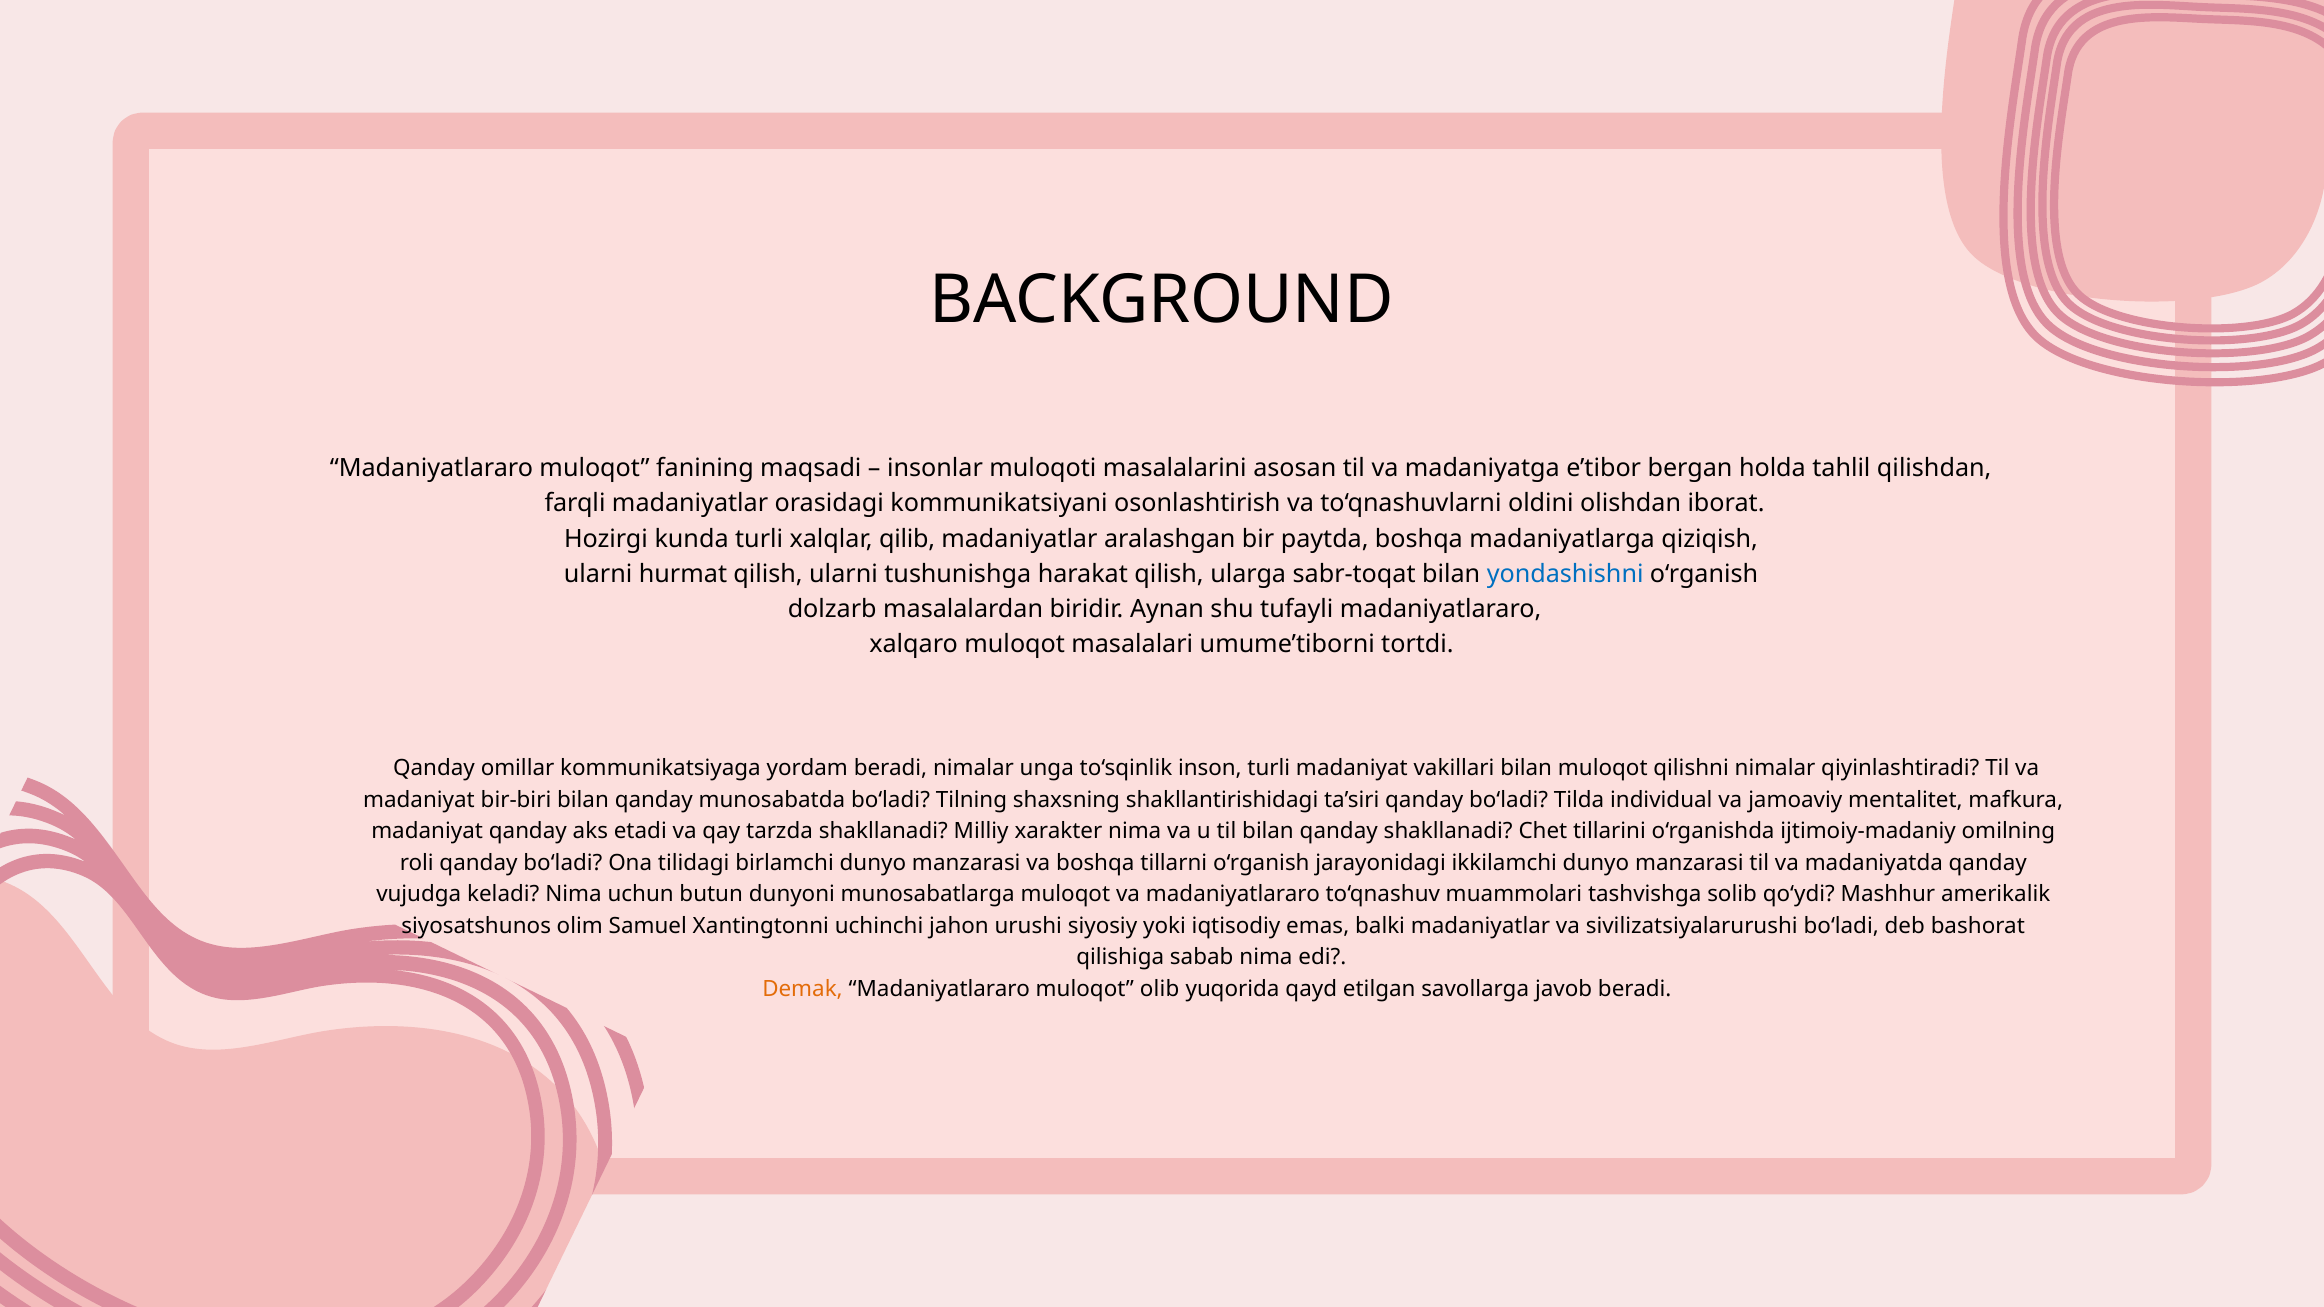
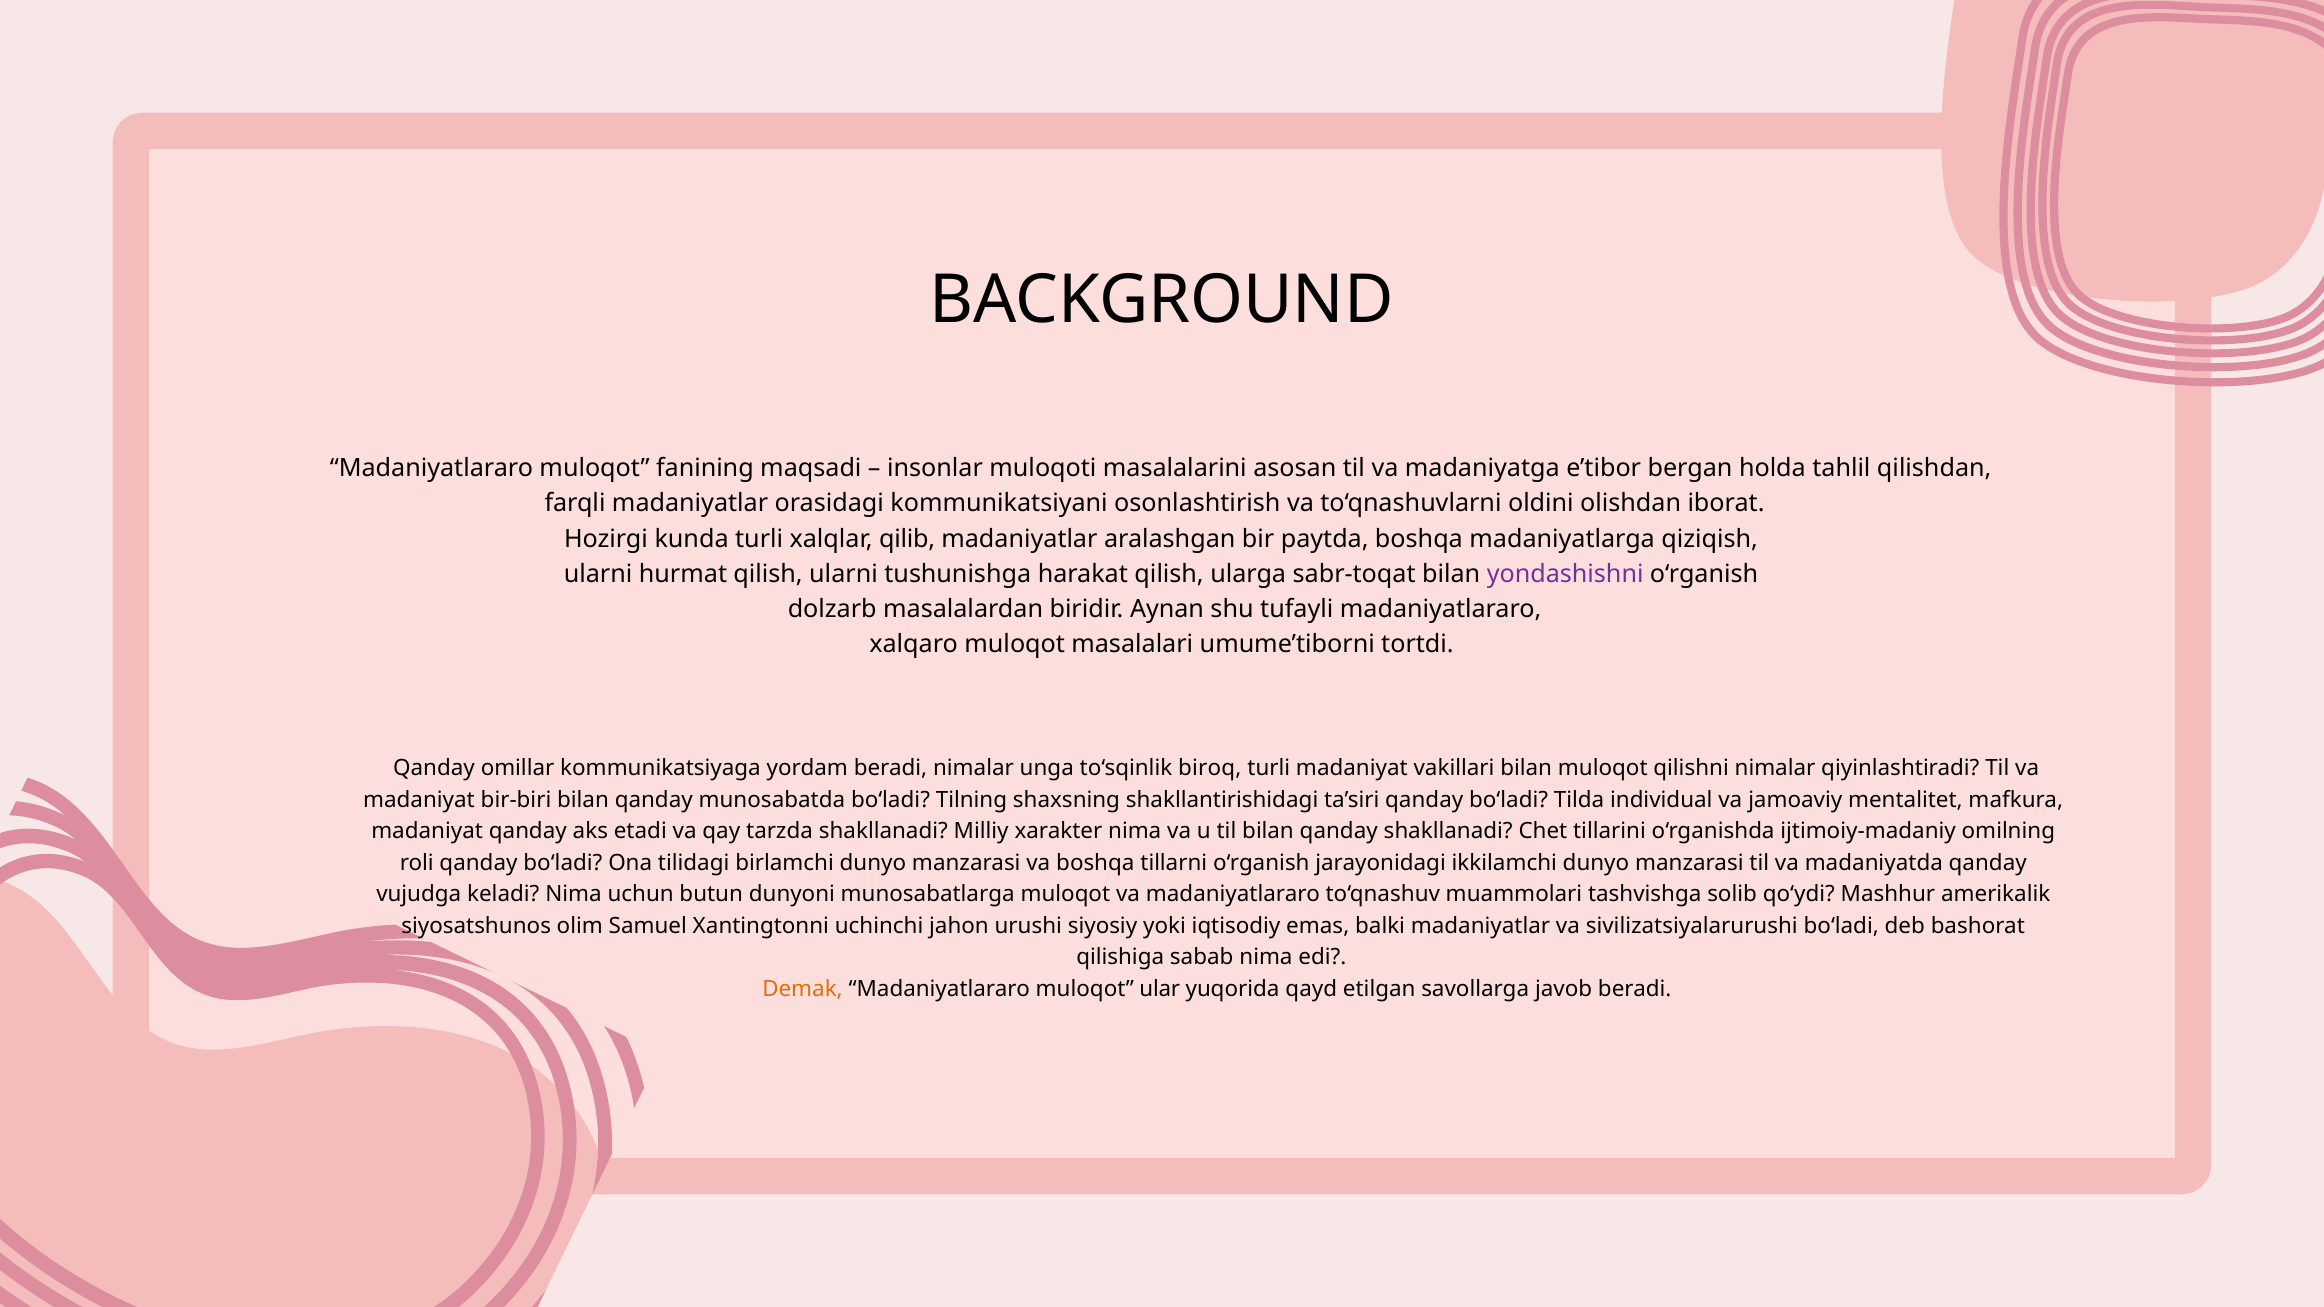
yondashishni colour: blue -> purple
inson: inson -> biroq
olib: olib -> ular
